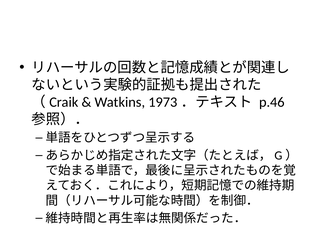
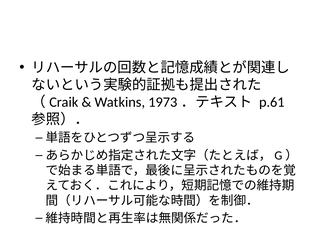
p.46: p.46 -> p.61
